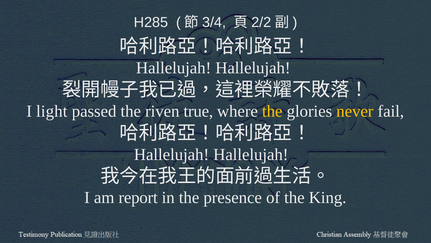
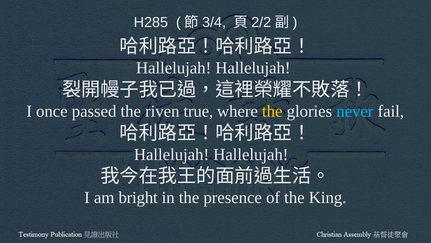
light: light -> once
never colour: yellow -> light blue
report: report -> bright
